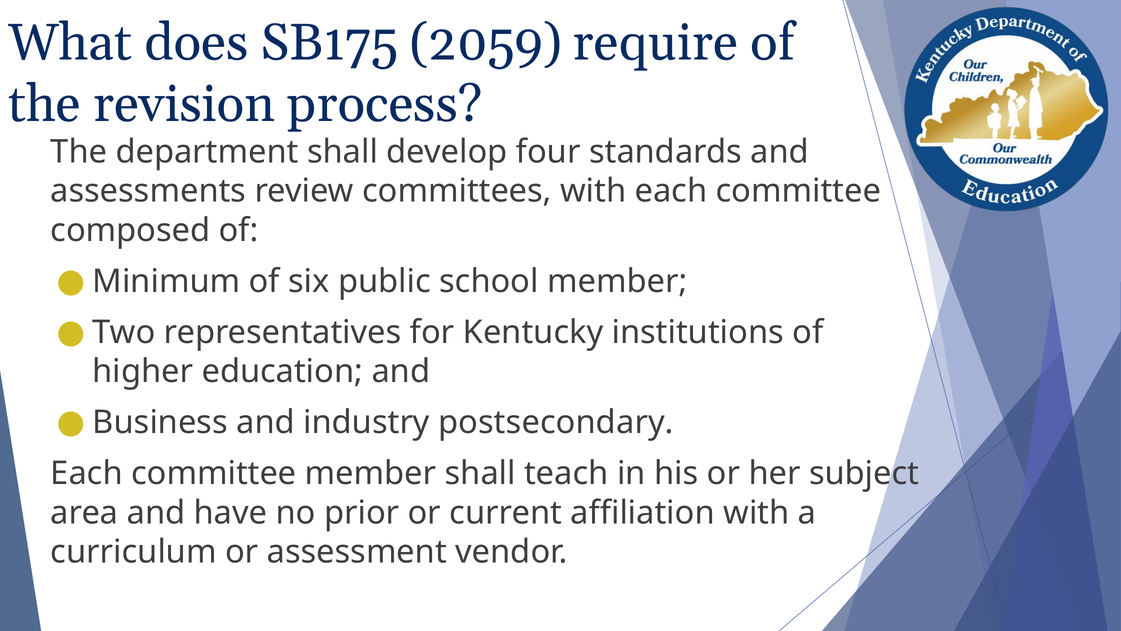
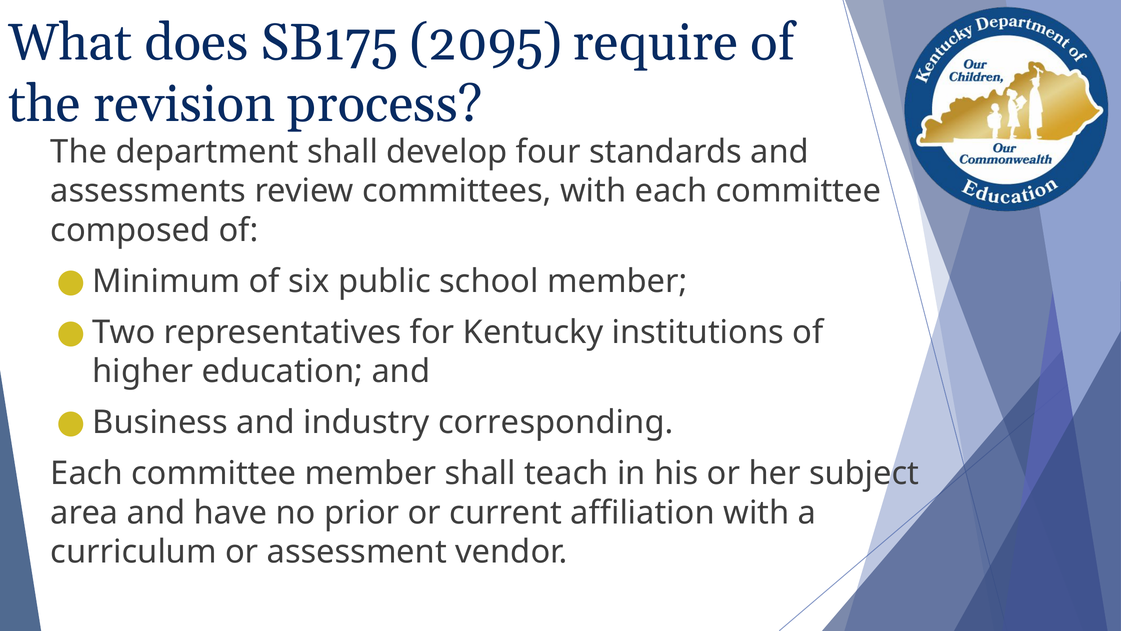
2059: 2059 -> 2095
postsecondary: postsecondary -> corresponding
